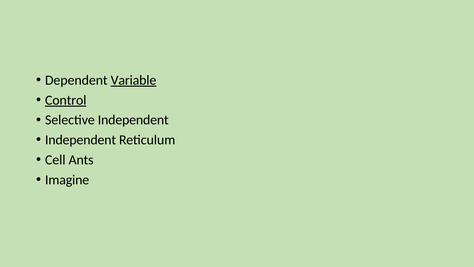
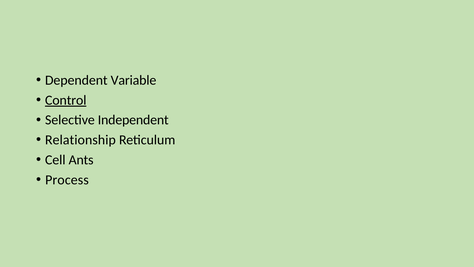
Variable underline: present -> none
Independent at (81, 140): Independent -> Relationship
Imagine: Imagine -> Process
